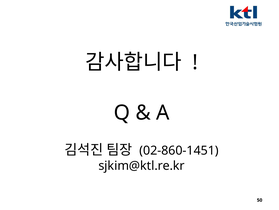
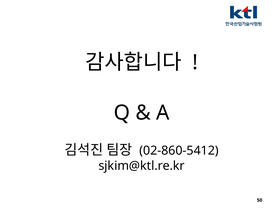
02-860-1451: 02-860-1451 -> 02-860-5412
